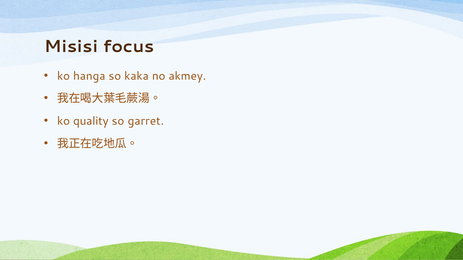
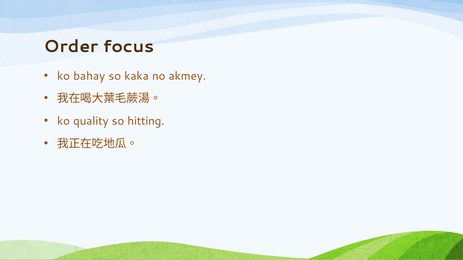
Misisi: Misisi -> Order
hanga: hanga -> bahay
garret: garret -> hitting
